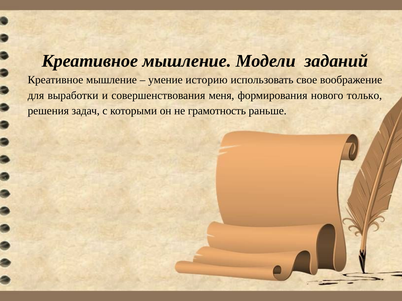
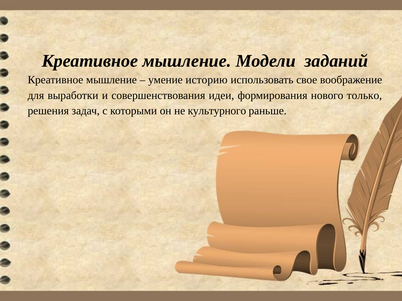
меня: меня -> идеи
грамотность: грамотность -> культурного
